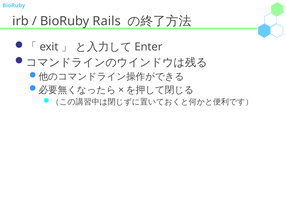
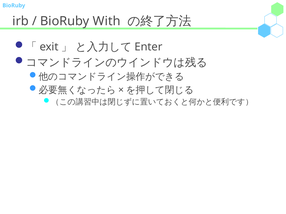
Rails: Rails -> With
